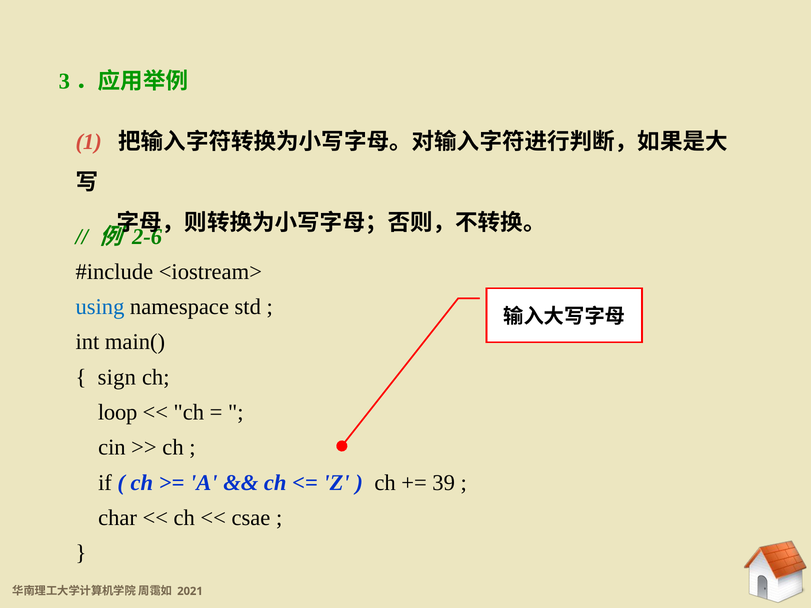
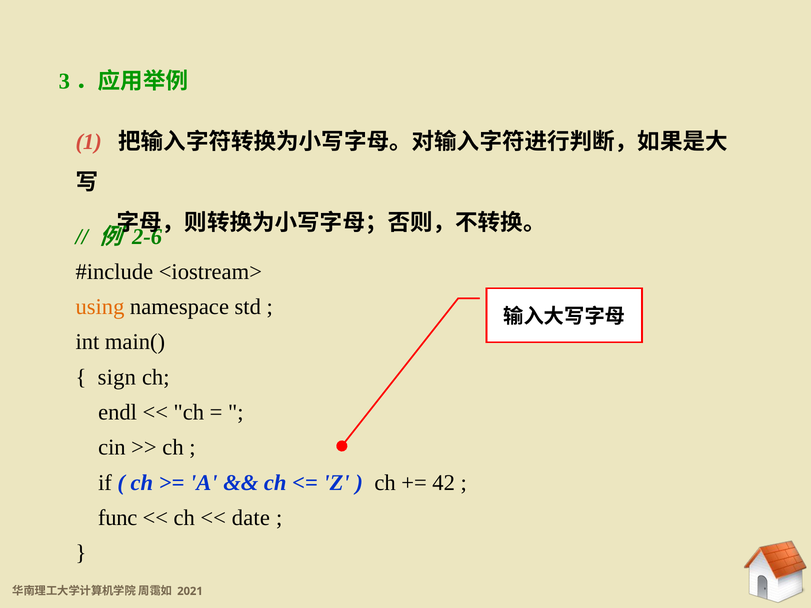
using colour: blue -> orange
loop: loop -> endl
39: 39 -> 42
char: char -> func
csae: csae -> date
